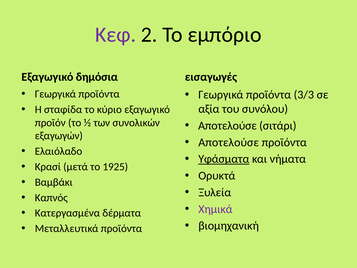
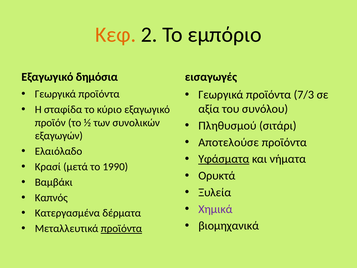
Κεφ colour: purple -> orange
3/3: 3/3 -> 7/3
Αποτελούσε at (227, 126): Αποτελούσε -> Πληθυσμού
1925: 1925 -> 1990
βιομηχανική: βιομηχανική -> βιομηχανικά
προϊόντα at (121, 228) underline: none -> present
